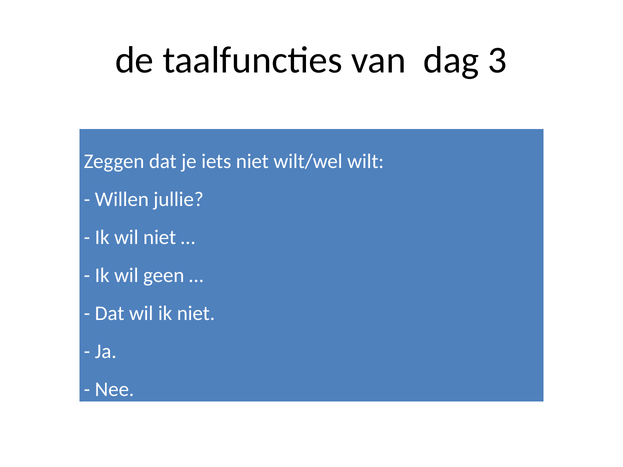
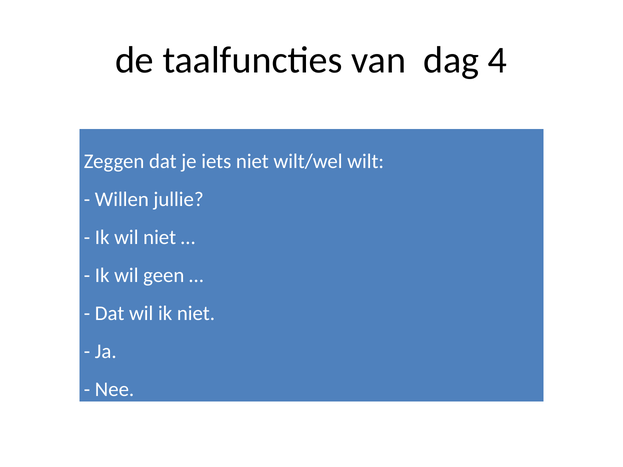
3: 3 -> 4
